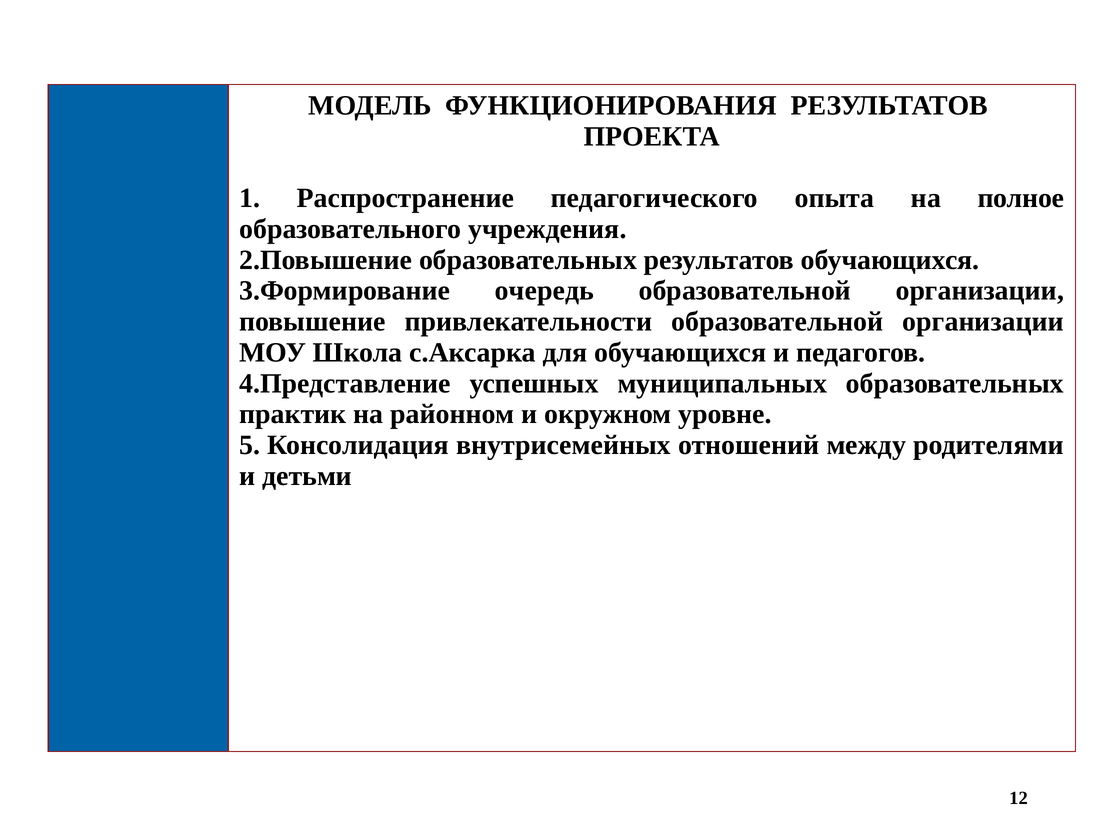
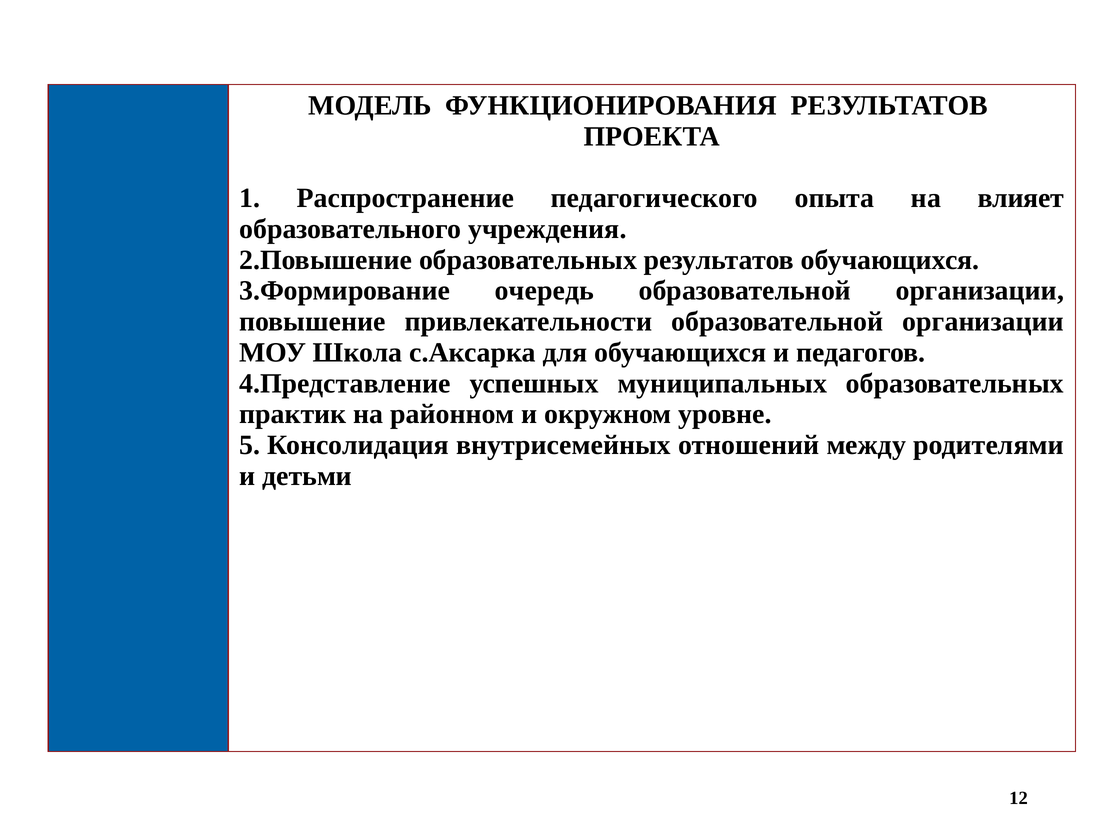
полное: полное -> влияет
